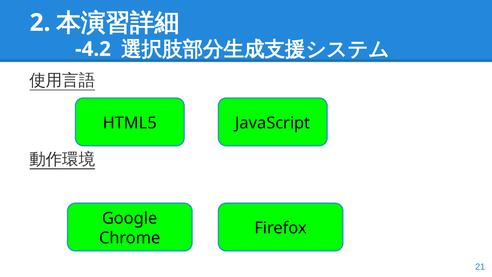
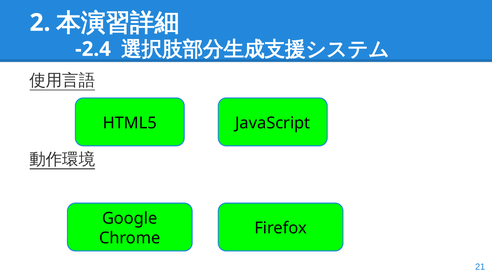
-4.2: -4.2 -> -2.4
